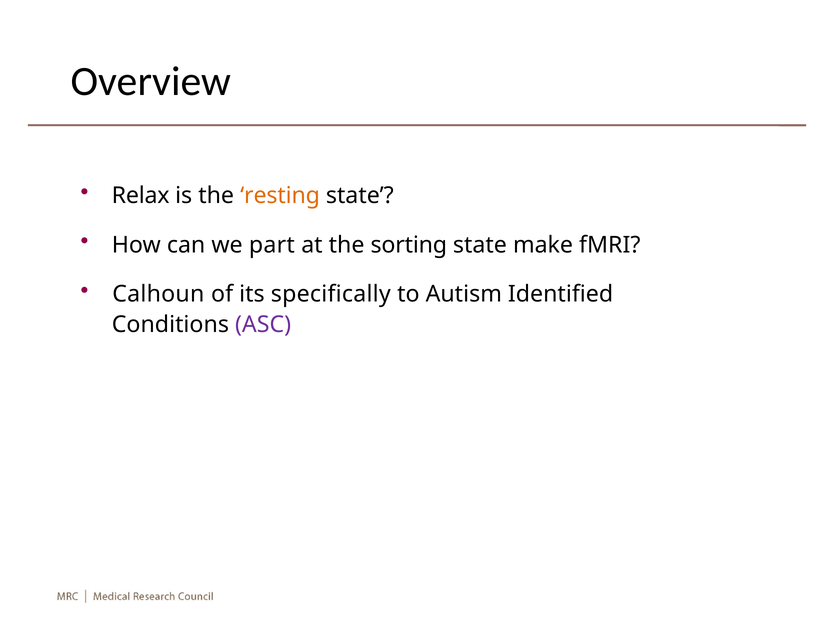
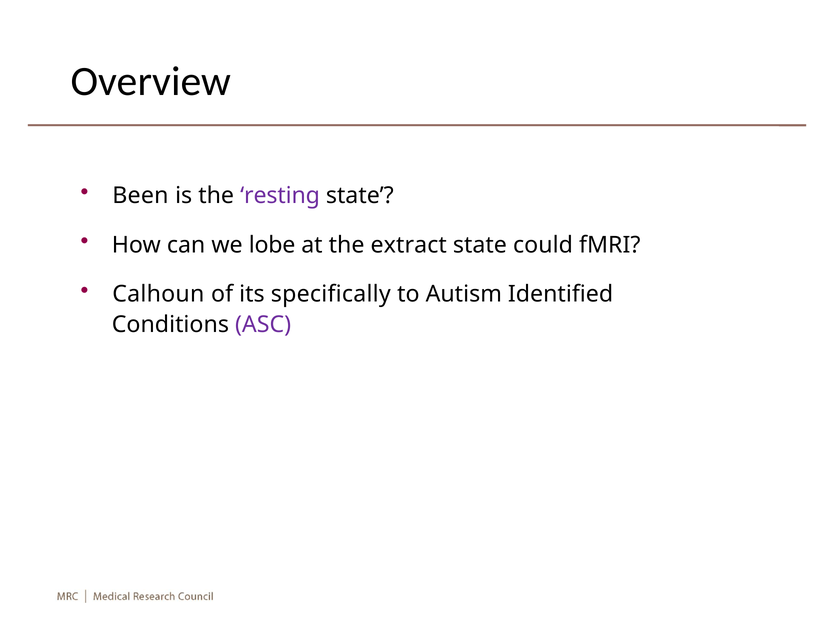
Relax: Relax -> Been
resting colour: orange -> purple
part: part -> lobe
sorting: sorting -> extract
make: make -> could
